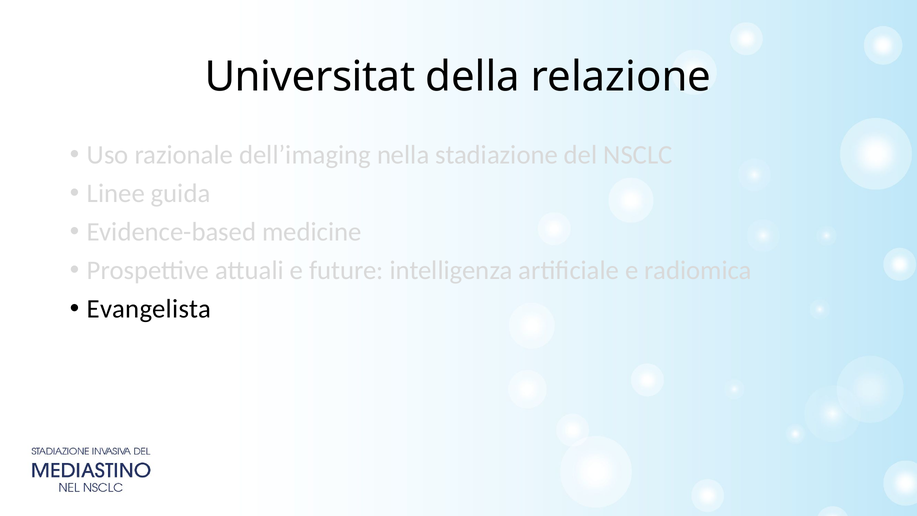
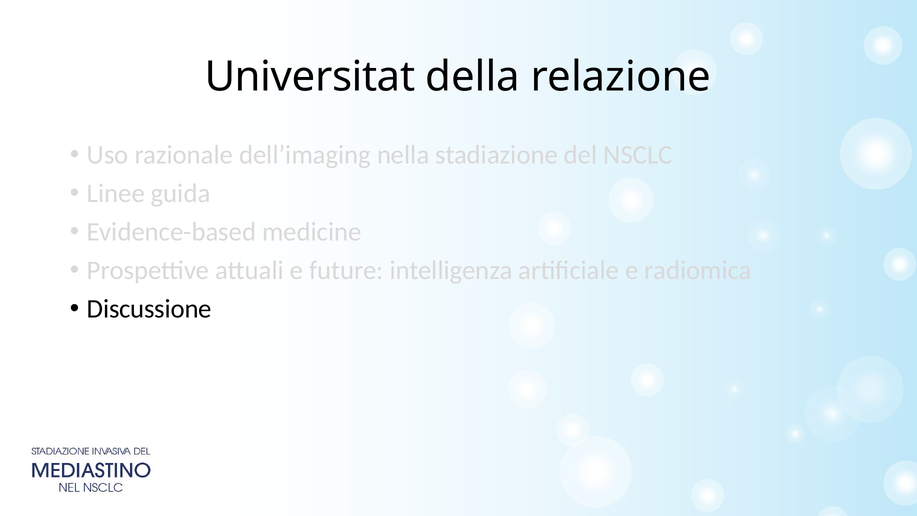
Evangelista: Evangelista -> Discussione
